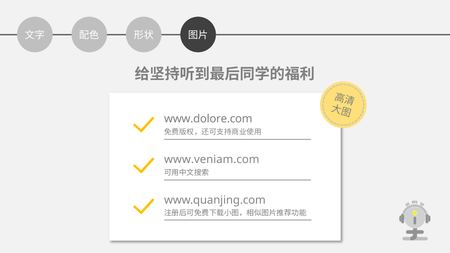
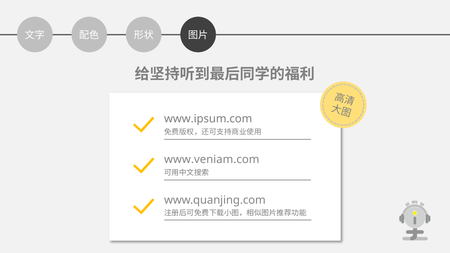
www.dolore.com: www.dolore.com -> www.ipsum.com
